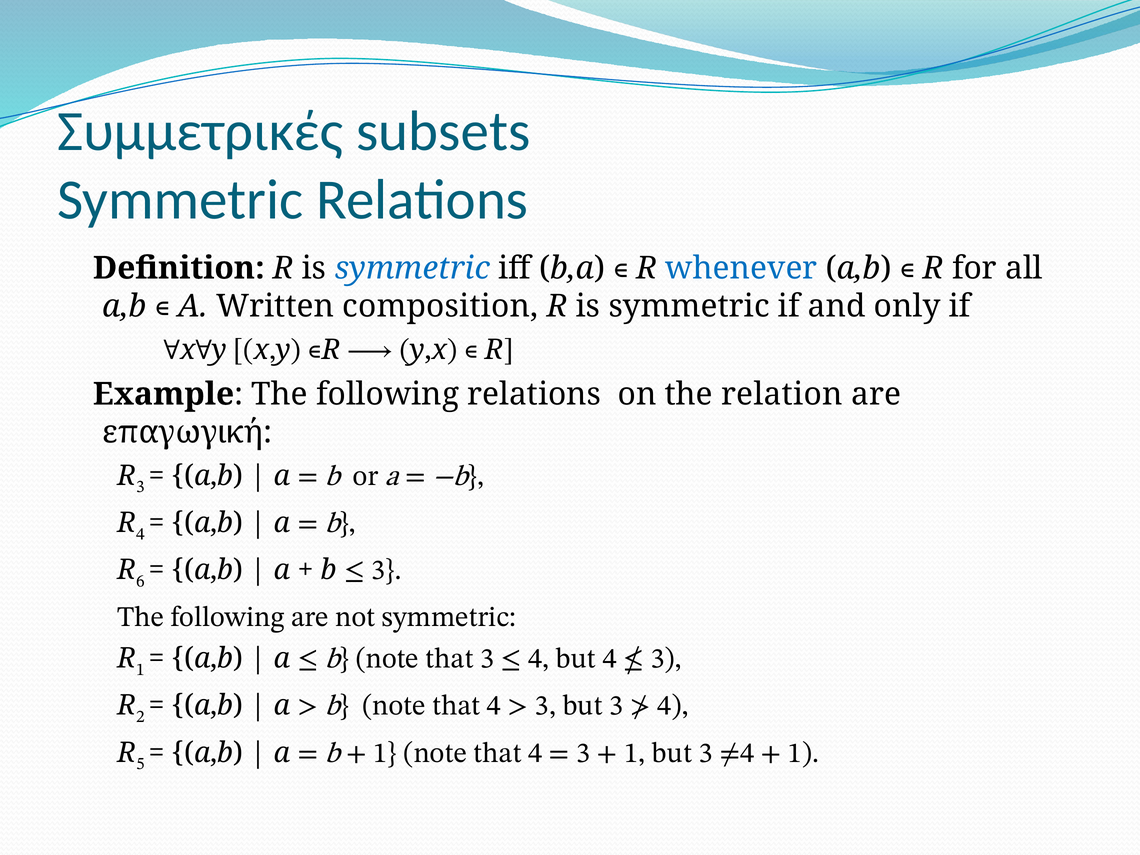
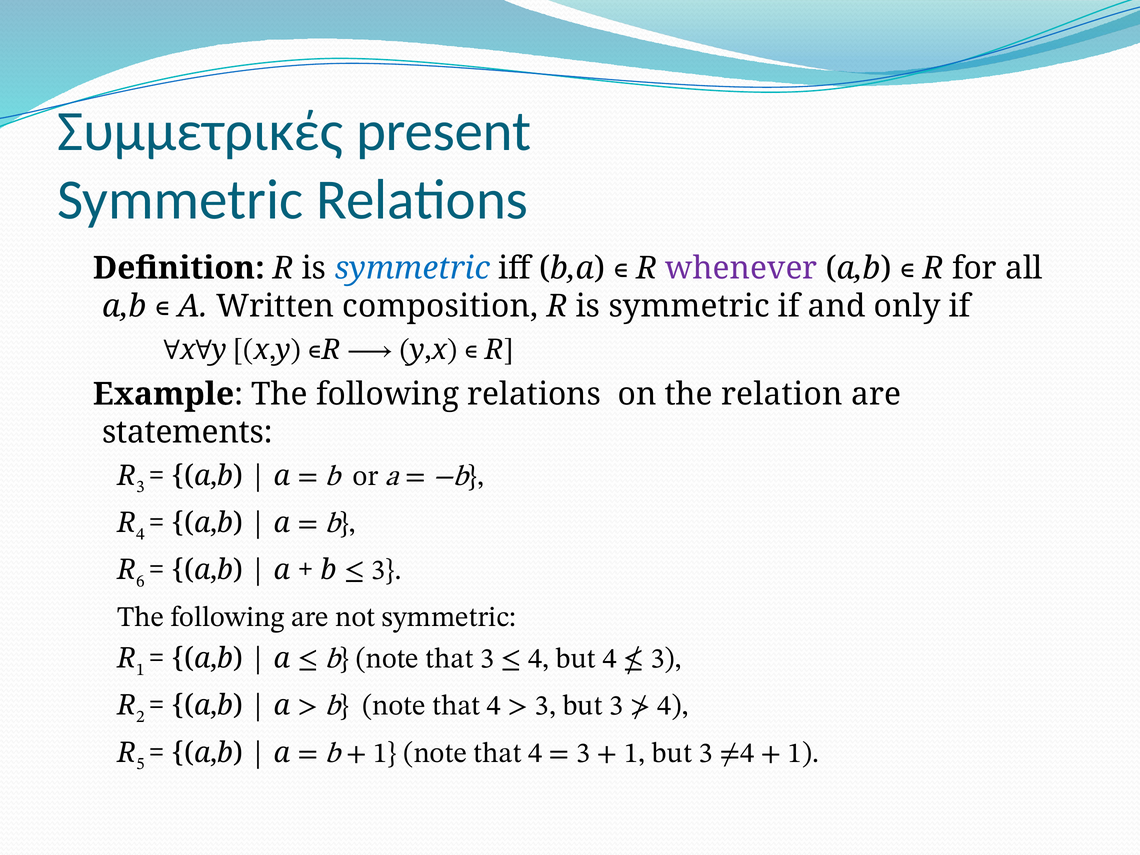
subsets: subsets -> present
whenever colour: blue -> purple
επαγωγική: επαγωγική -> statements
